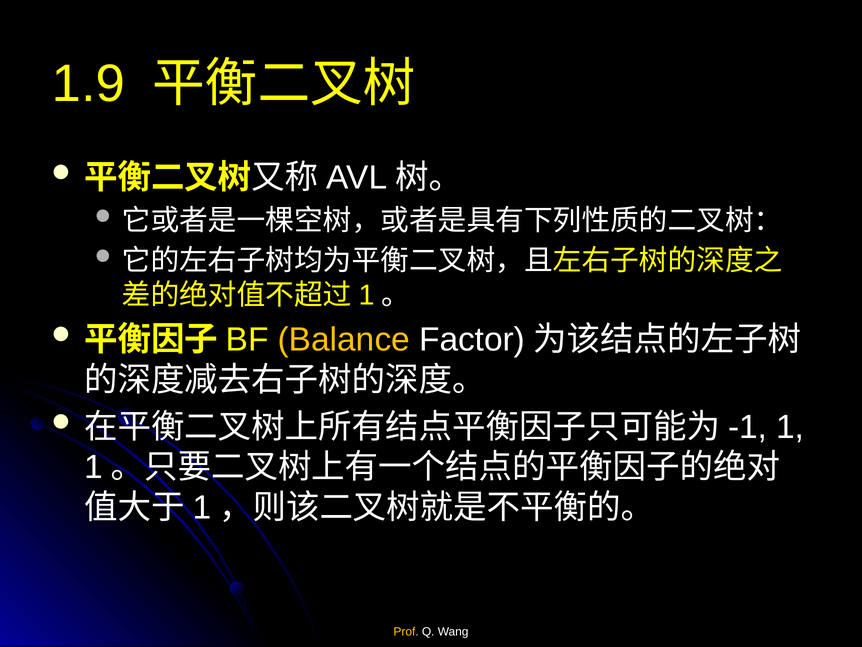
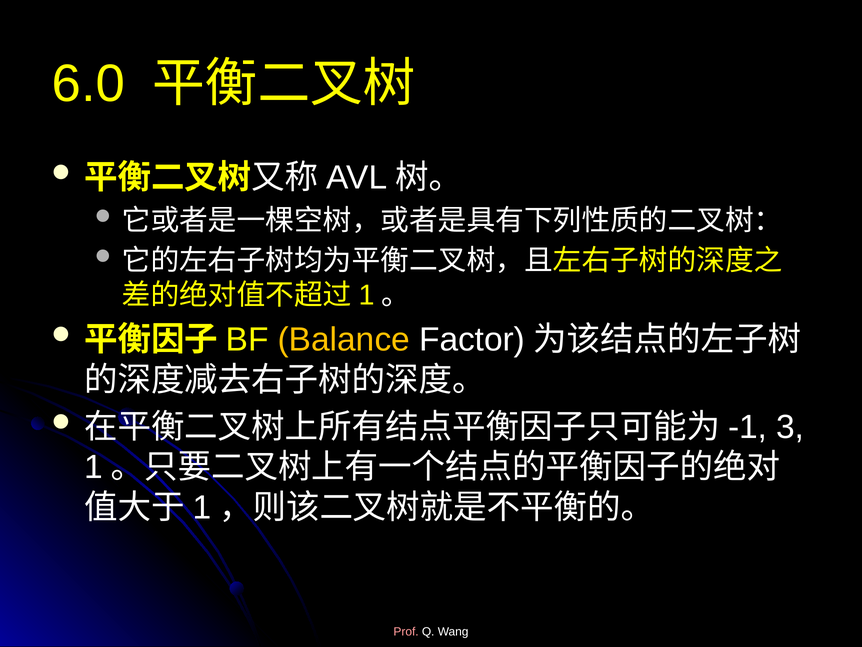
1.9: 1.9 -> 6.0
1 at (790, 427): 1 -> 3
Prof colour: yellow -> pink
